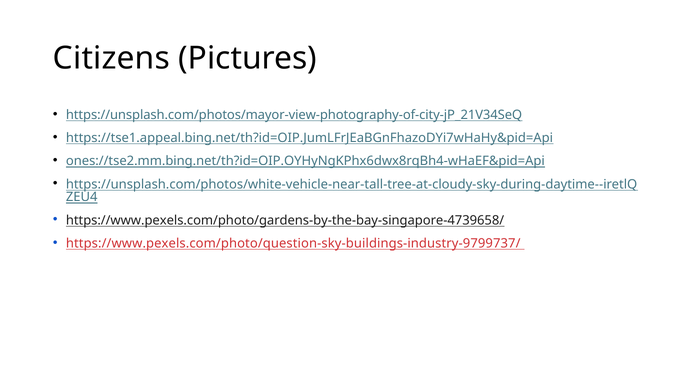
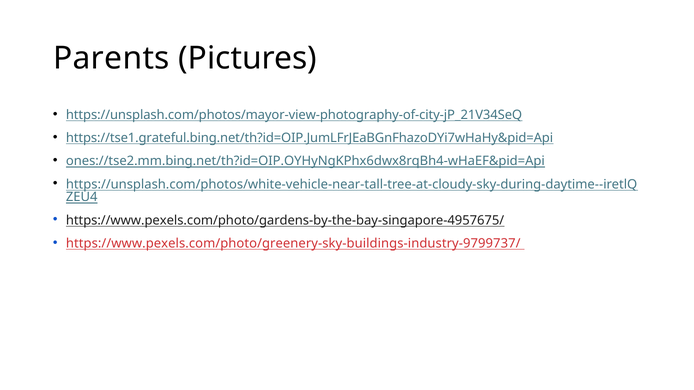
Citizens: Citizens -> Parents
https://tse1.appeal.bing.net/th?id=OIP.JumLFrJEaBGnFhazoDYi7wHaHy&pid=Api: https://tse1.appeal.bing.net/th?id=OIP.JumLFrJEaBGnFhazoDYi7wHaHy&pid=Api -> https://tse1.grateful.bing.net/th?id=OIP.JumLFrJEaBGnFhazoDYi7wHaHy&pid=Api
https://www.pexels.com/photo/gardens-by-the-bay-singapore-4739658/: https://www.pexels.com/photo/gardens-by-the-bay-singapore-4739658/ -> https://www.pexels.com/photo/gardens-by-the-bay-singapore-4957675/
https://www.pexels.com/photo/question-sky-buildings-industry-9799737/: https://www.pexels.com/photo/question-sky-buildings-industry-9799737/ -> https://www.pexels.com/photo/greenery-sky-buildings-industry-9799737/
